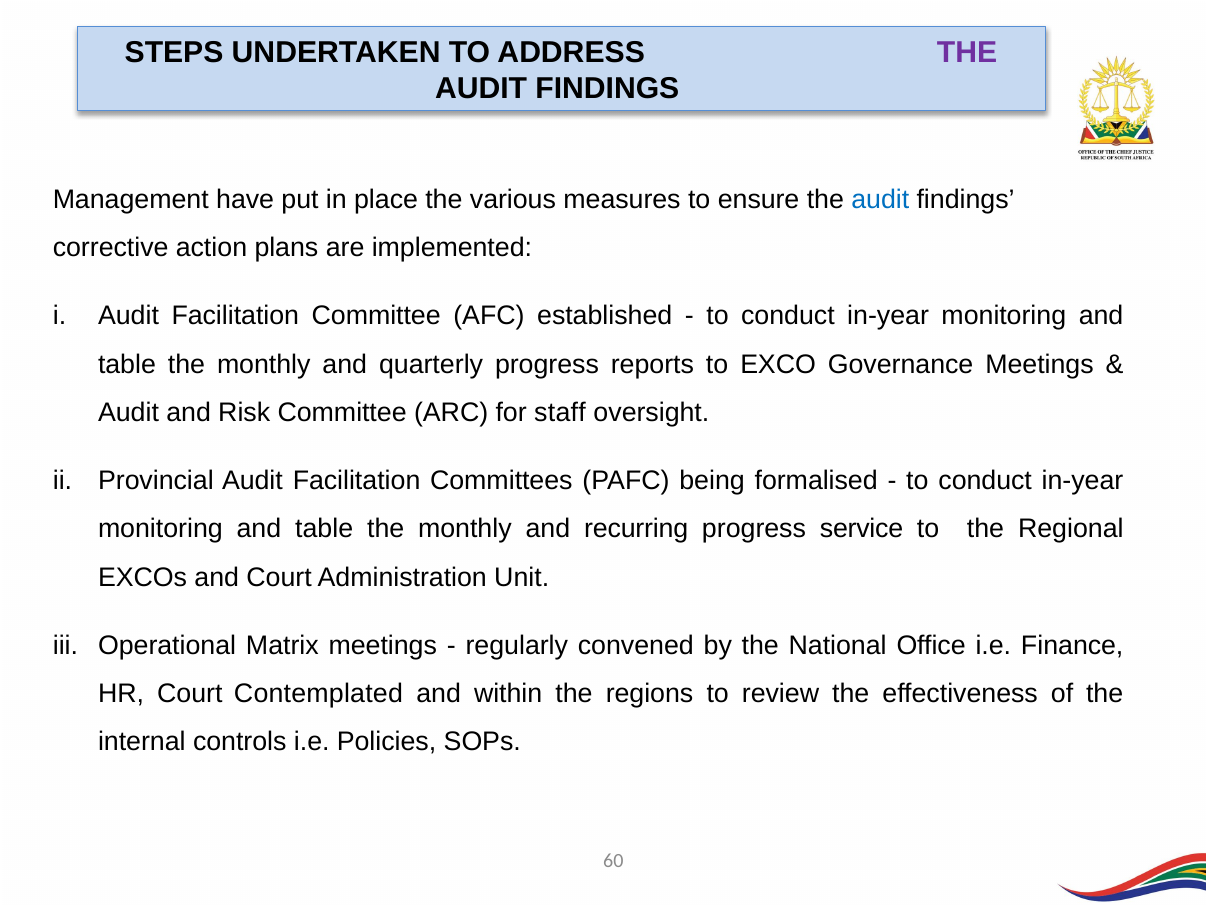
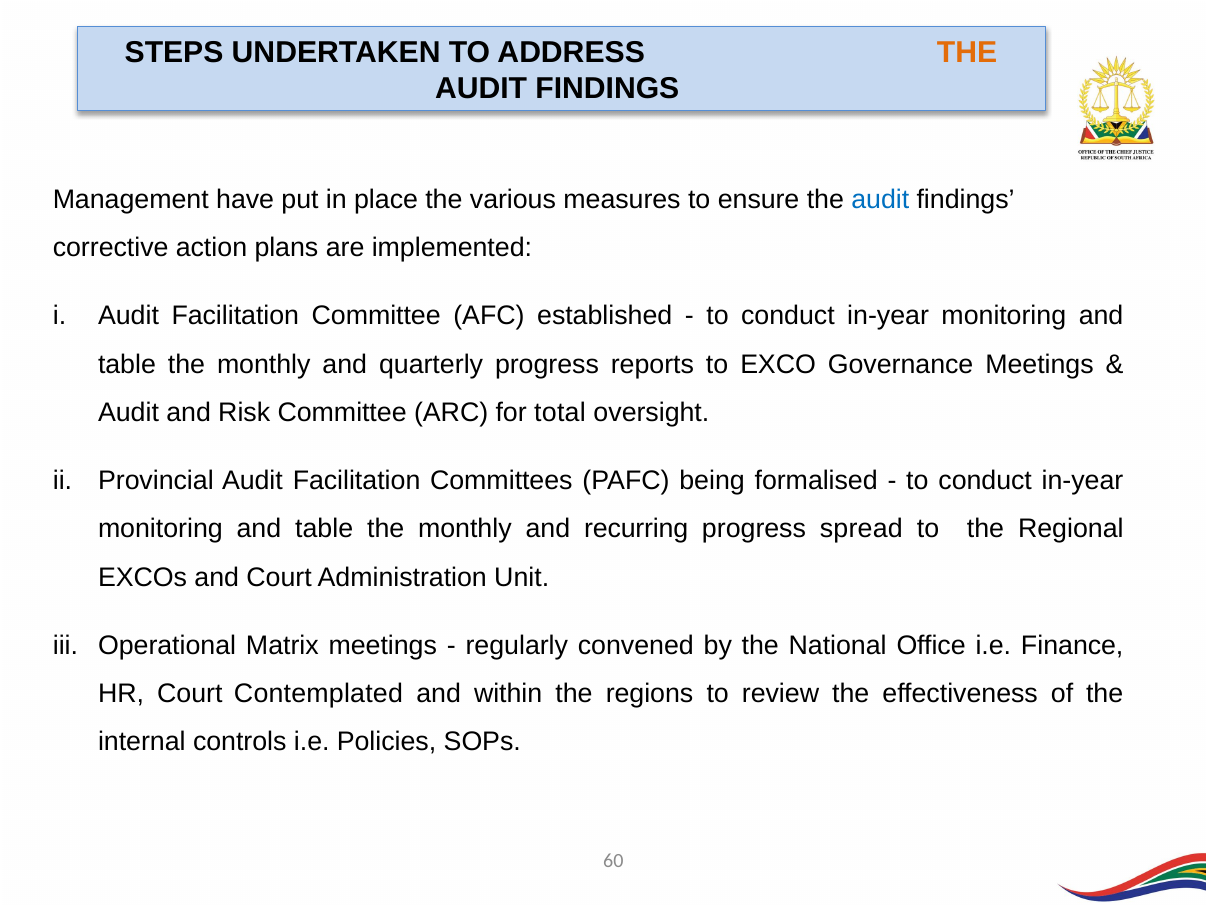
THE at (967, 53) colour: purple -> orange
staff: staff -> total
service: service -> spread
